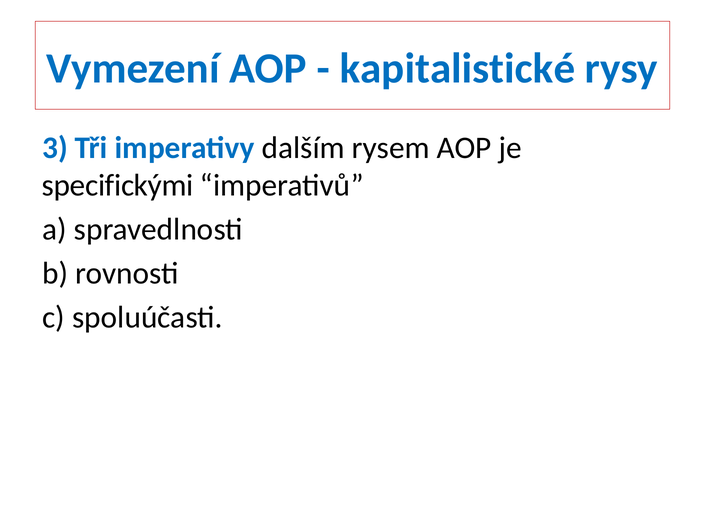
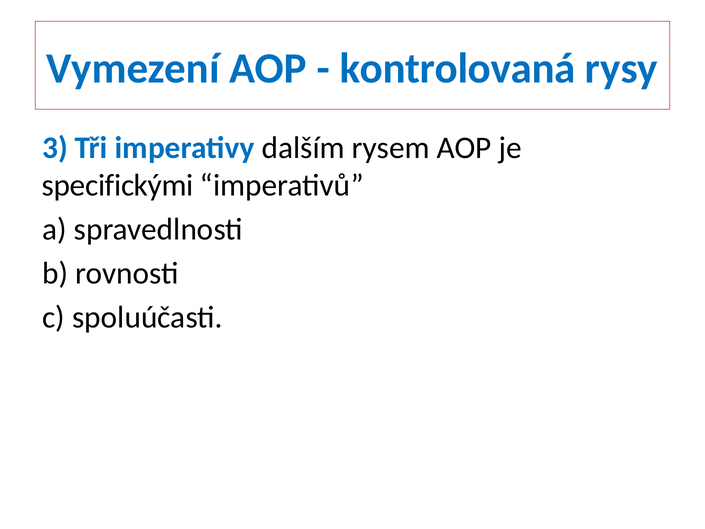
kapitalistické: kapitalistické -> kontrolovaná
